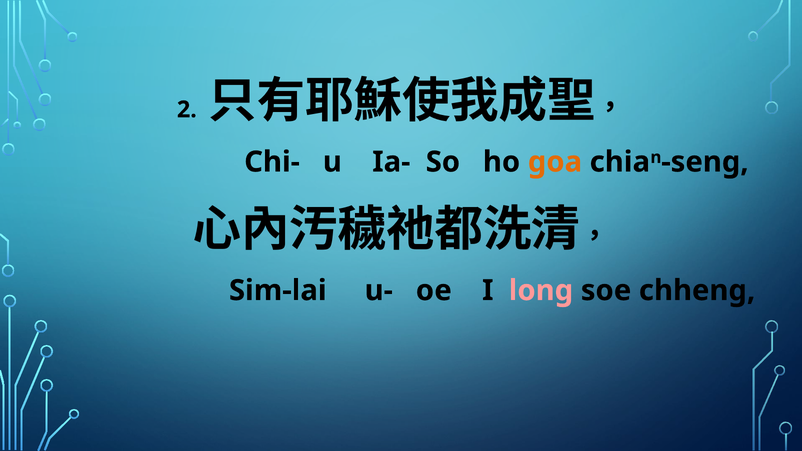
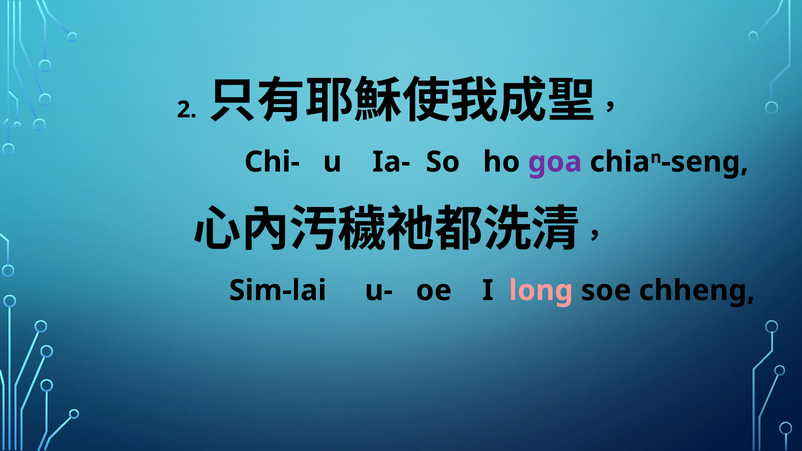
goa colour: orange -> purple
